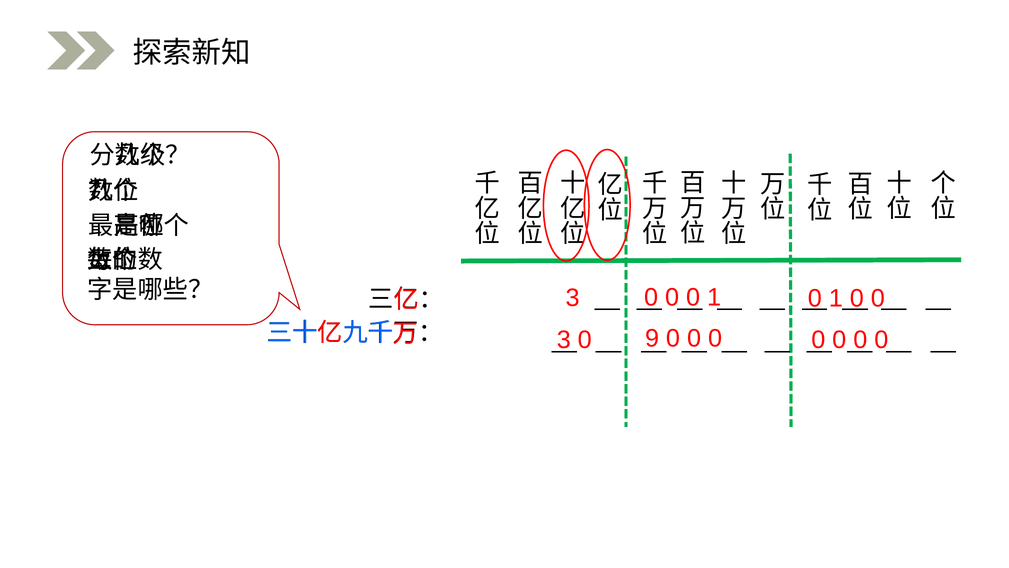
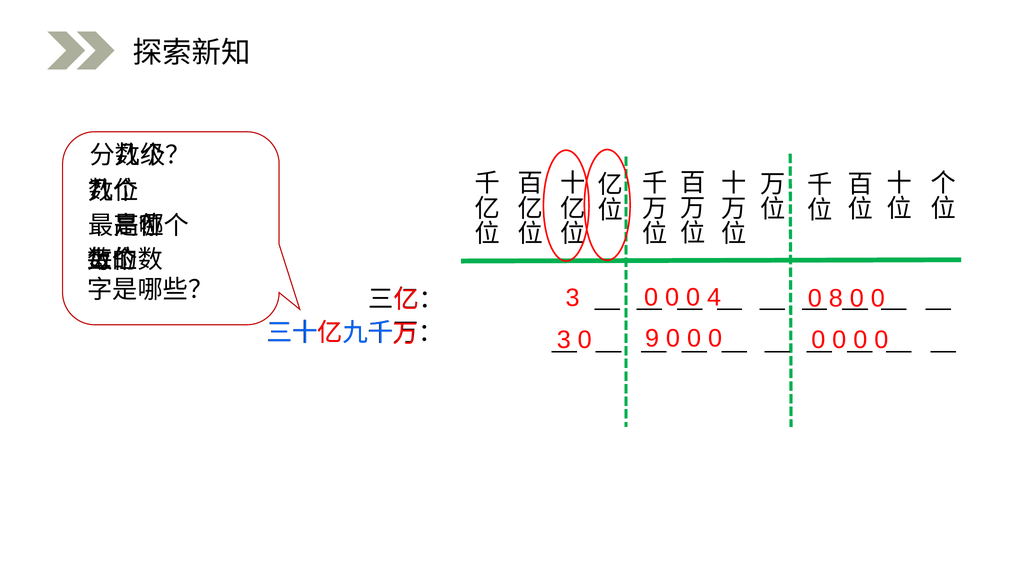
0 0 1: 1 -> 4
1 at (836, 298): 1 -> 8
